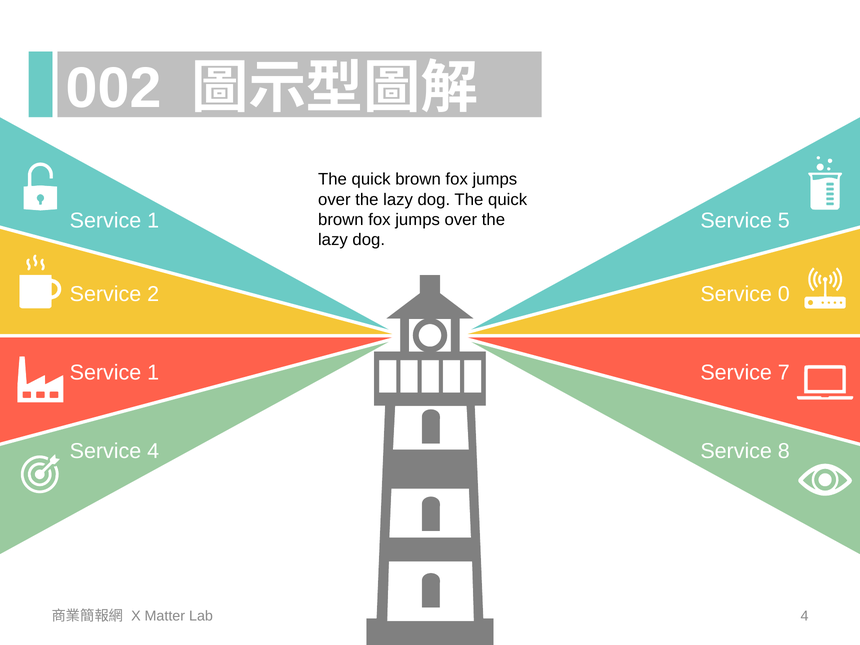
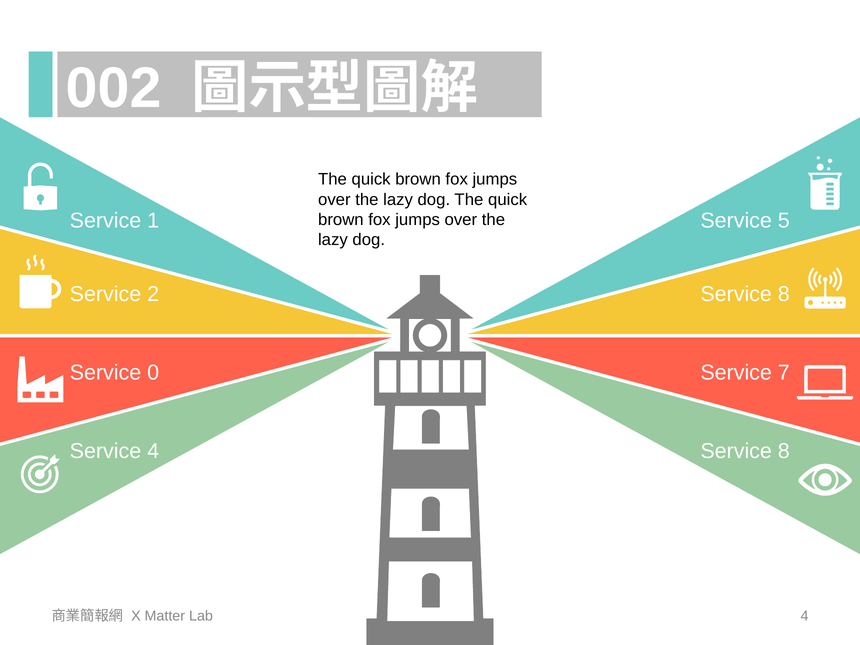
0 at (784, 294): 0 -> 8
1 at (153, 373): 1 -> 0
